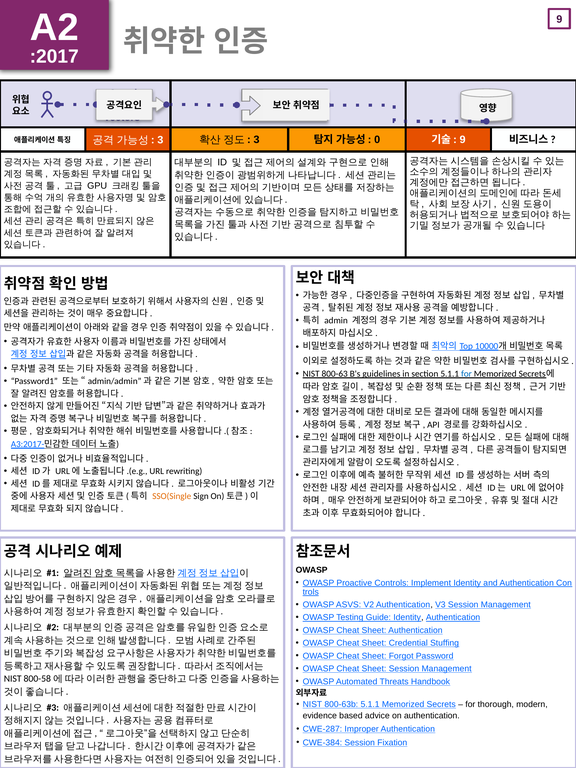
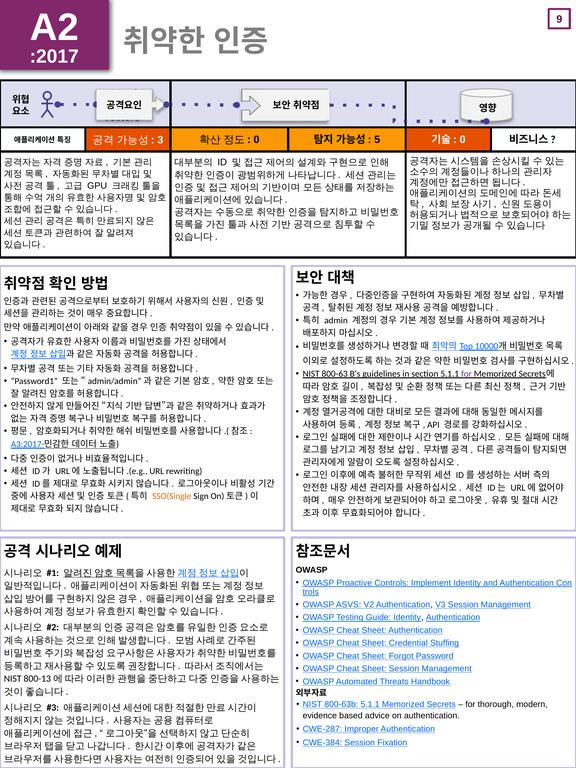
3 at (256, 140): 3 -> 0
0: 0 -> 5
9 at (463, 140): 9 -> 0
for at (466, 374) colour: blue -> purple
800-58: 800-58 -> 800-13
